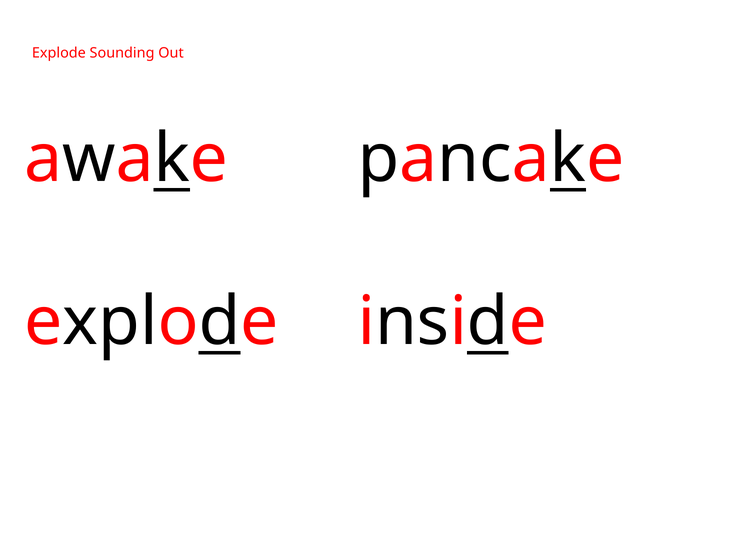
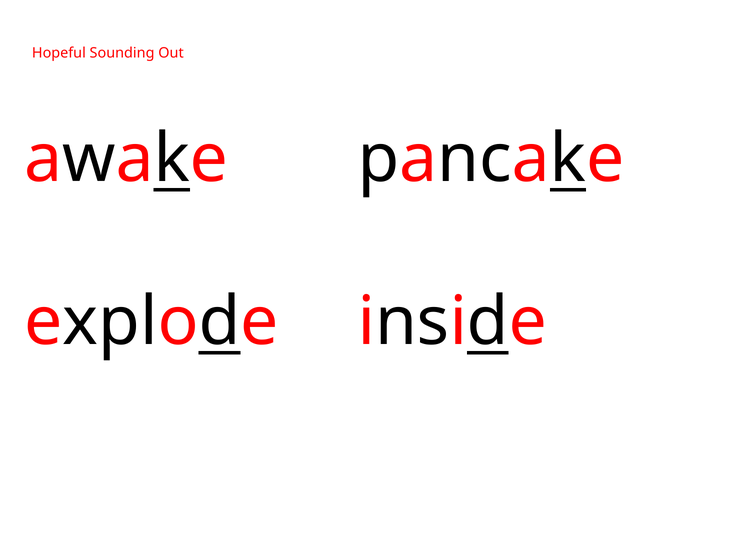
Explode at (59, 53): Explode -> Hopeful
